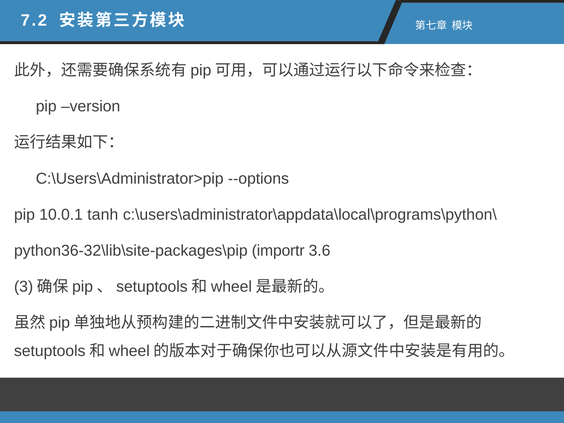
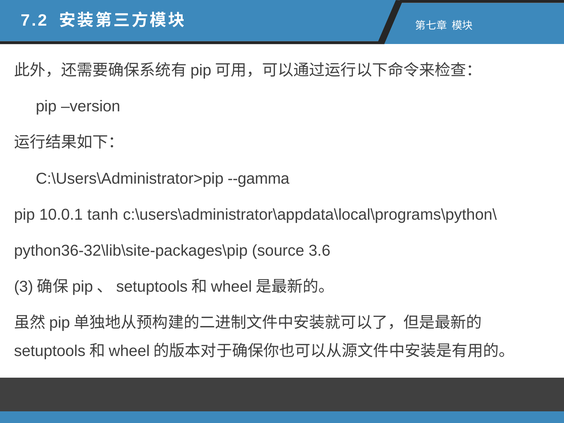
--options: --options -> --gamma
importr: importr -> source
